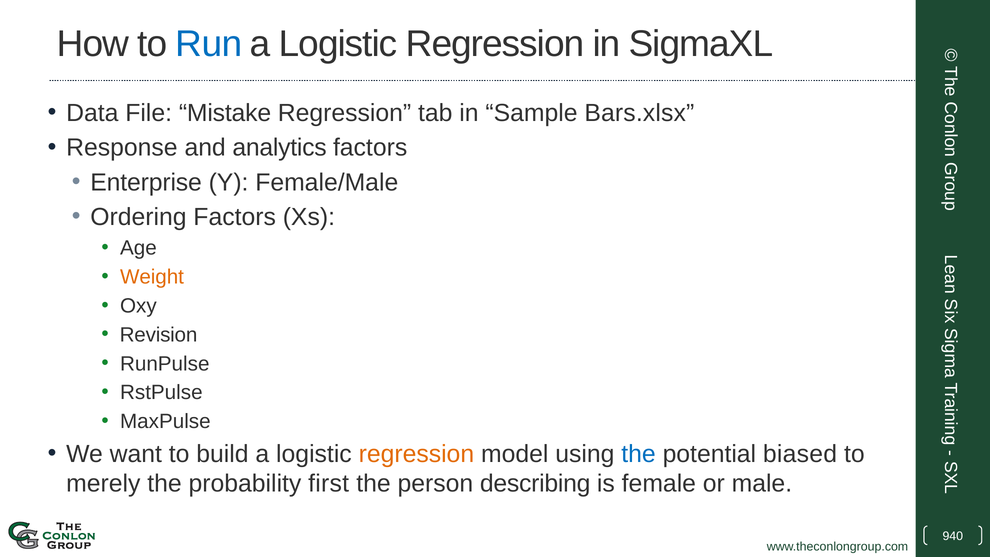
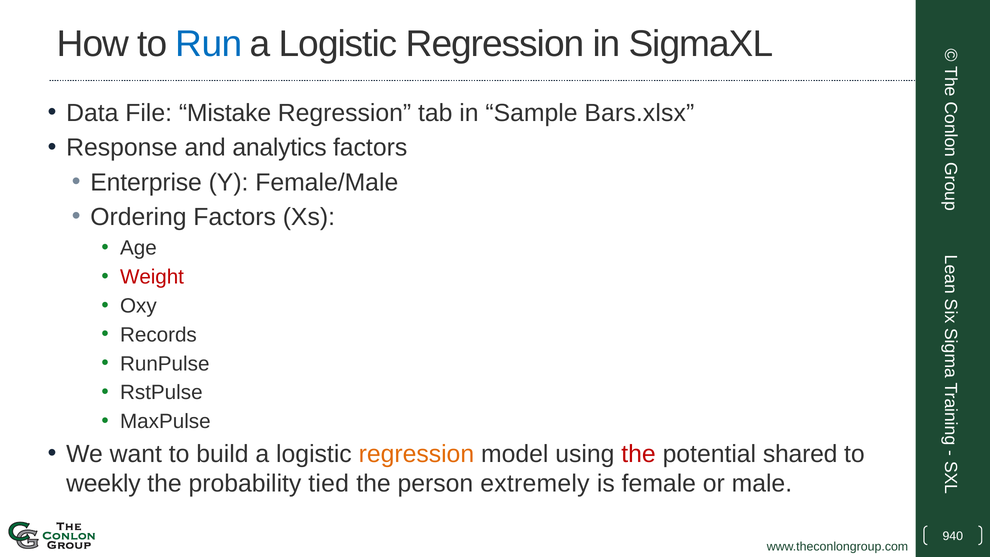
Weight colour: orange -> red
Revision: Revision -> Records
the at (639, 454) colour: blue -> red
biased: biased -> shared
merely: merely -> weekly
first: first -> tied
describing: describing -> extremely
